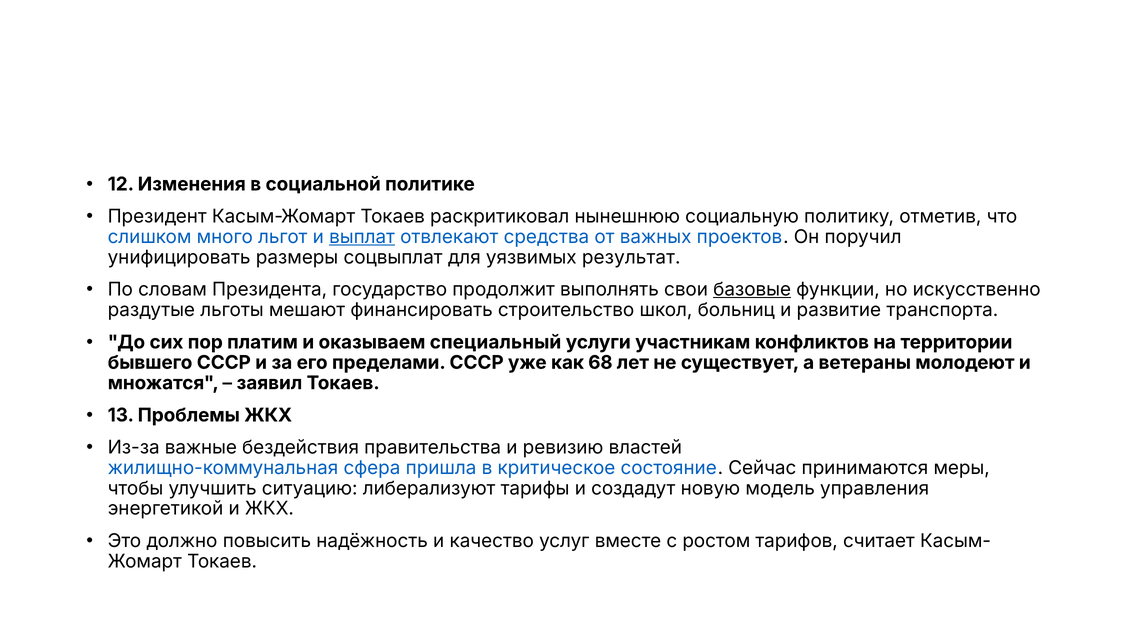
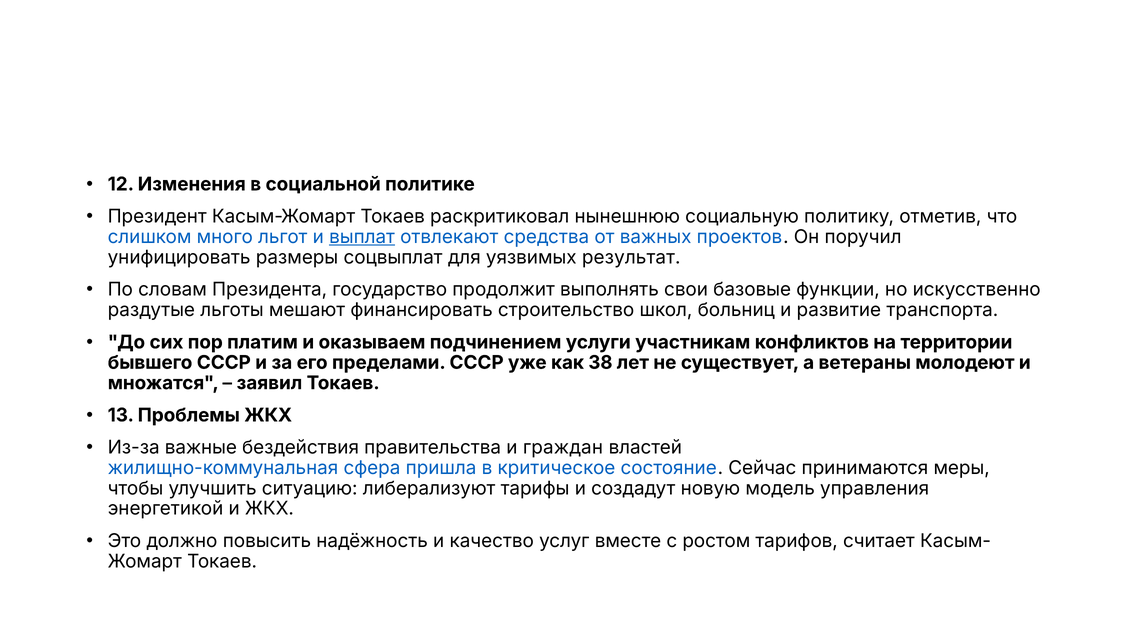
базовые underline: present -> none
специальный: специальный -> подчинением
68: 68 -> 38
ревизию: ревизию -> граждан
